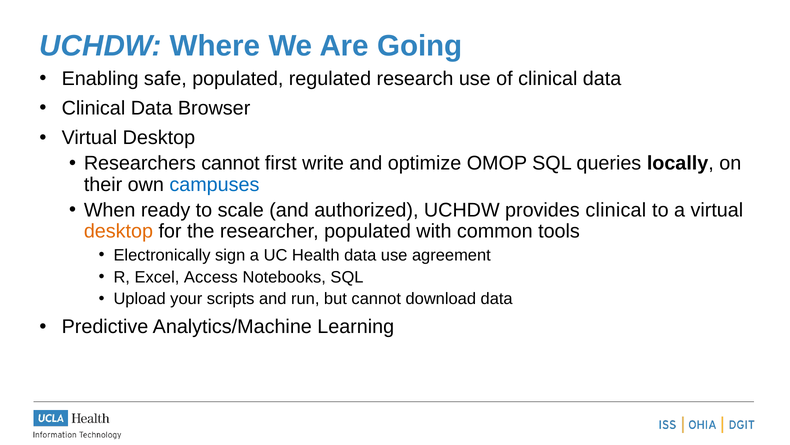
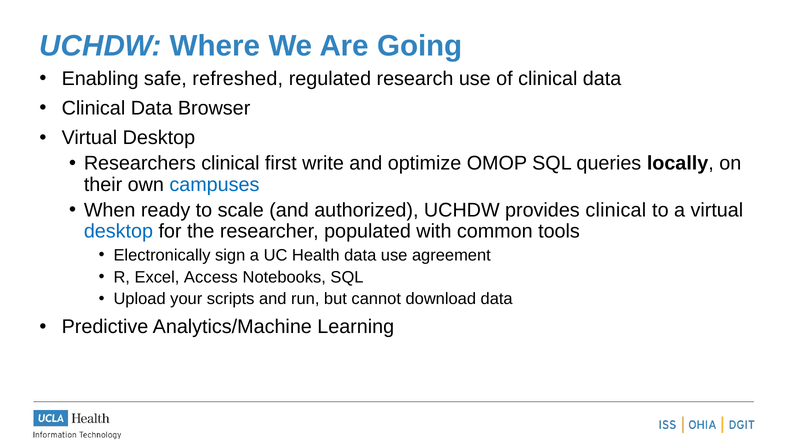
safe populated: populated -> refreshed
Researchers cannot: cannot -> clinical
desktop at (118, 231) colour: orange -> blue
